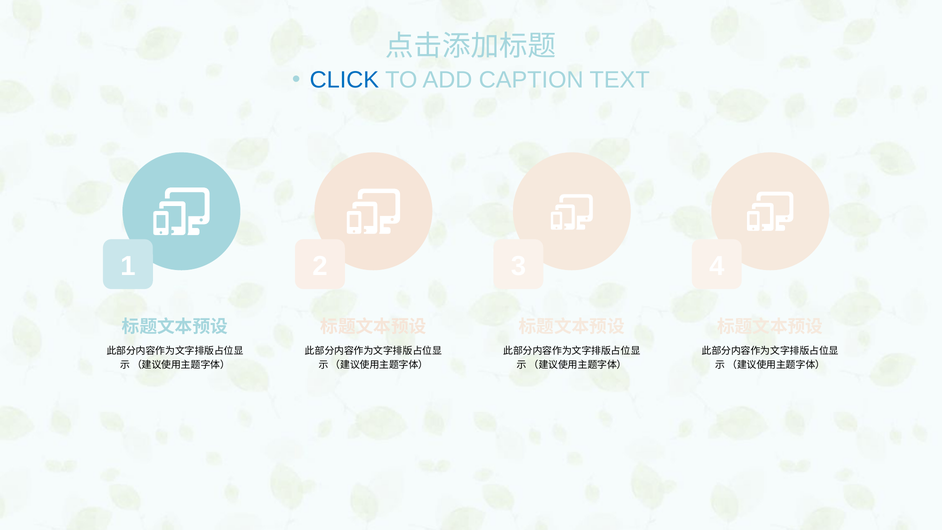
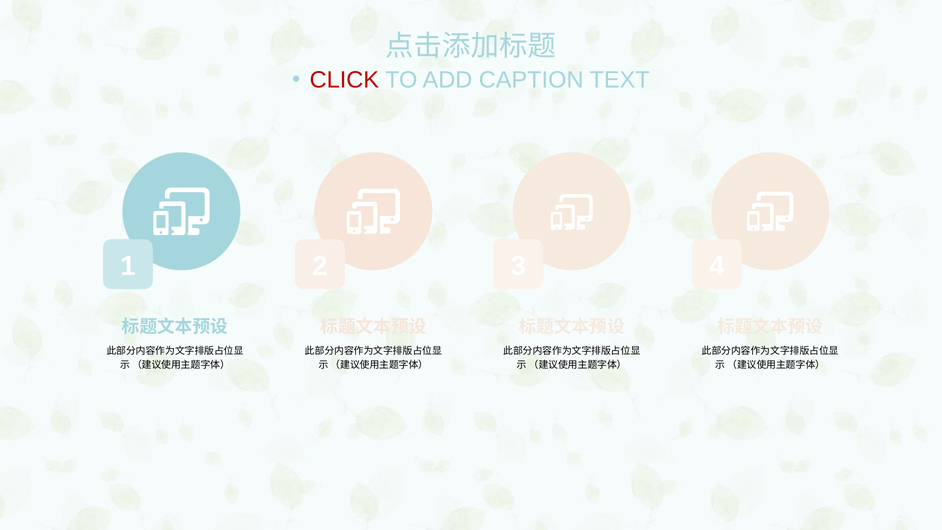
CLICK colour: blue -> red
